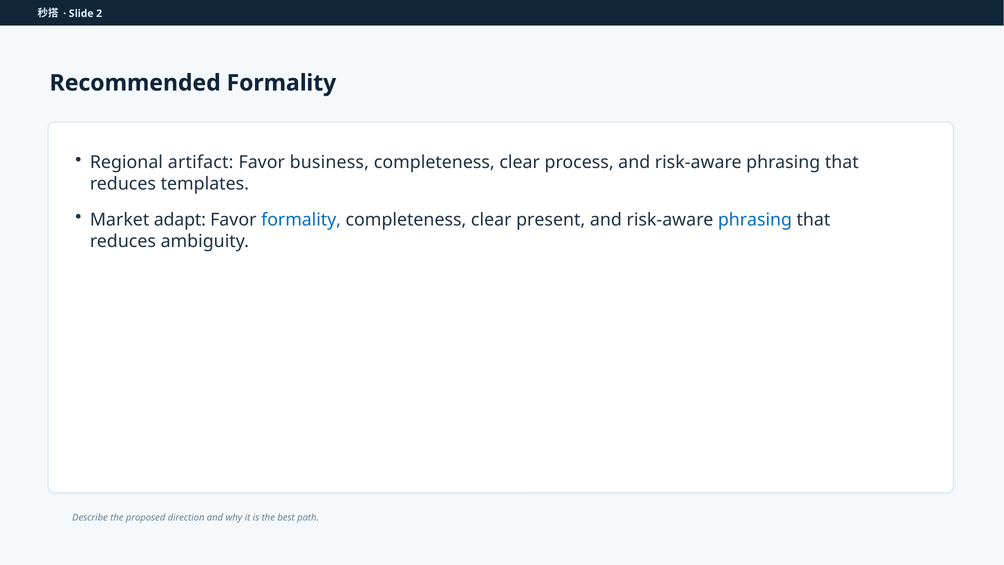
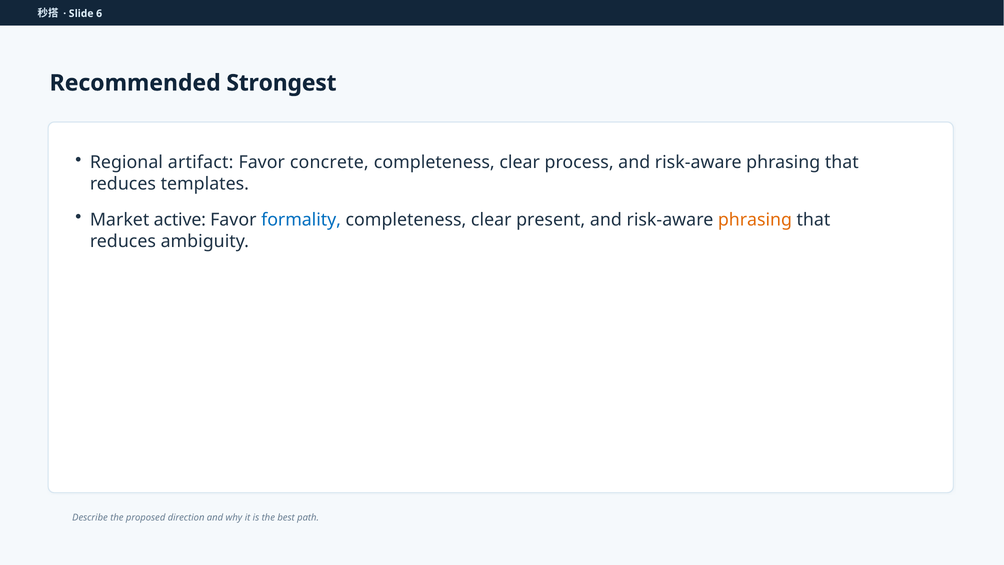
2: 2 -> 6
Recommended Formality: Formality -> Strongest
business: business -> concrete
adapt: adapt -> active
phrasing at (755, 220) colour: blue -> orange
